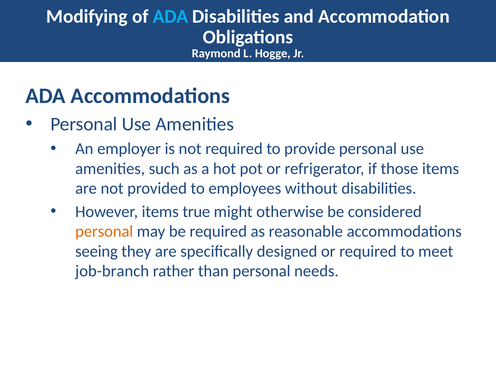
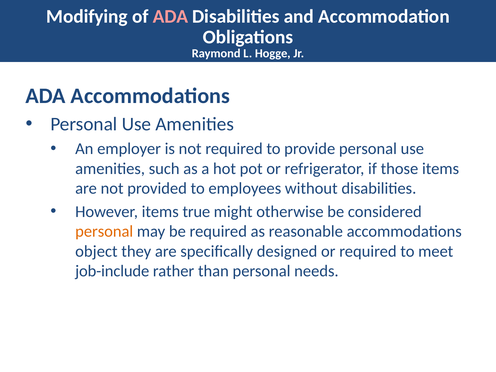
ADA at (170, 16) colour: light blue -> pink
seeing: seeing -> object
job-branch: job-branch -> job-include
